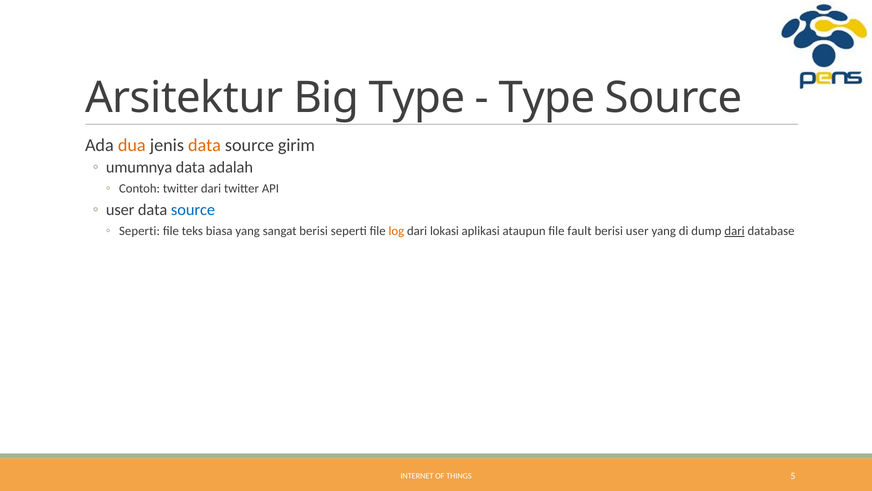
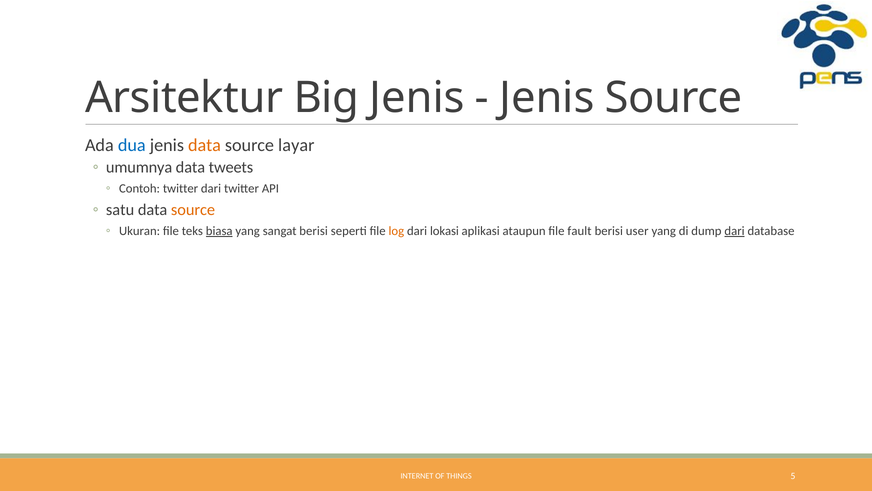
Big Type: Type -> Jenis
Type at (547, 98): Type -> Jenis
dua colour: orange -> blue
girim: girim -> layar
adalah: adalah -> tweets
user at (120, 210): user -> satu
source at (193, 210) colour: blue -> orange
Seperti at (139, 231): Seperti -> Ukuran
biasa underline: none -> present
